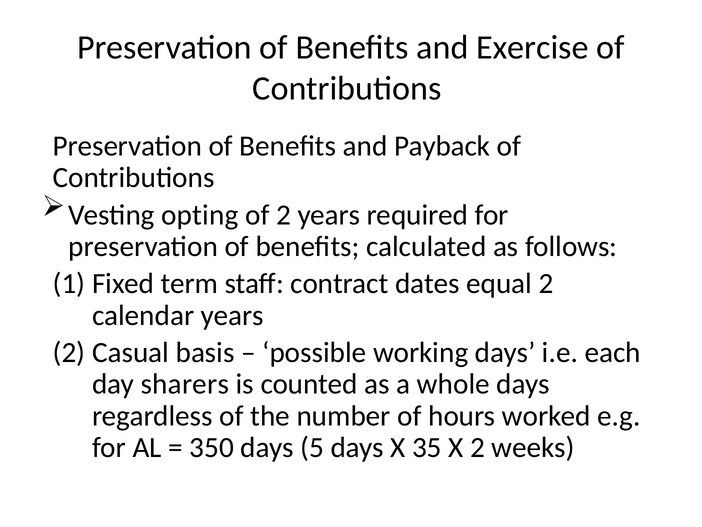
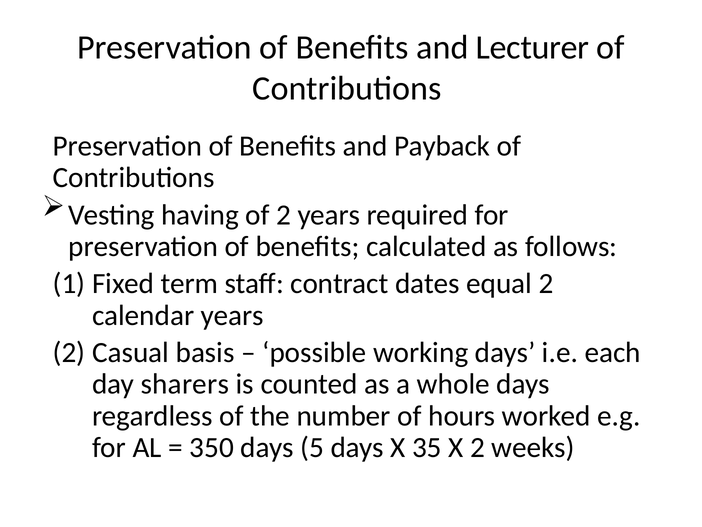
Exercise: Exercise -> Lecturer
opting: opting -> having
